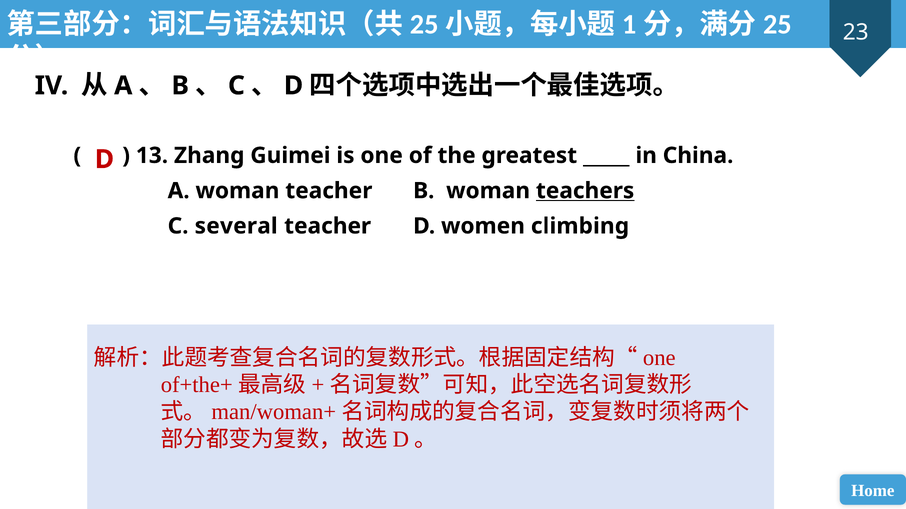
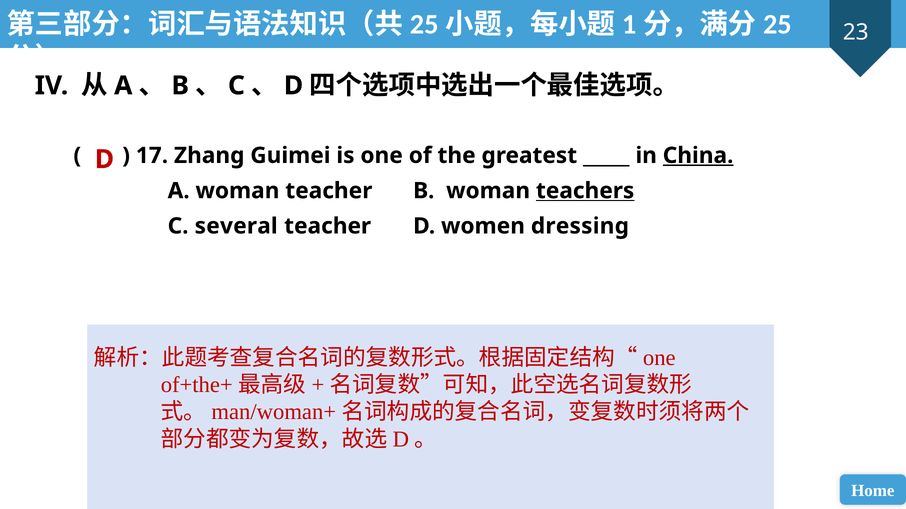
13: 13 -> 17
China underline: none -> present
climbing: climbing -> dressing
